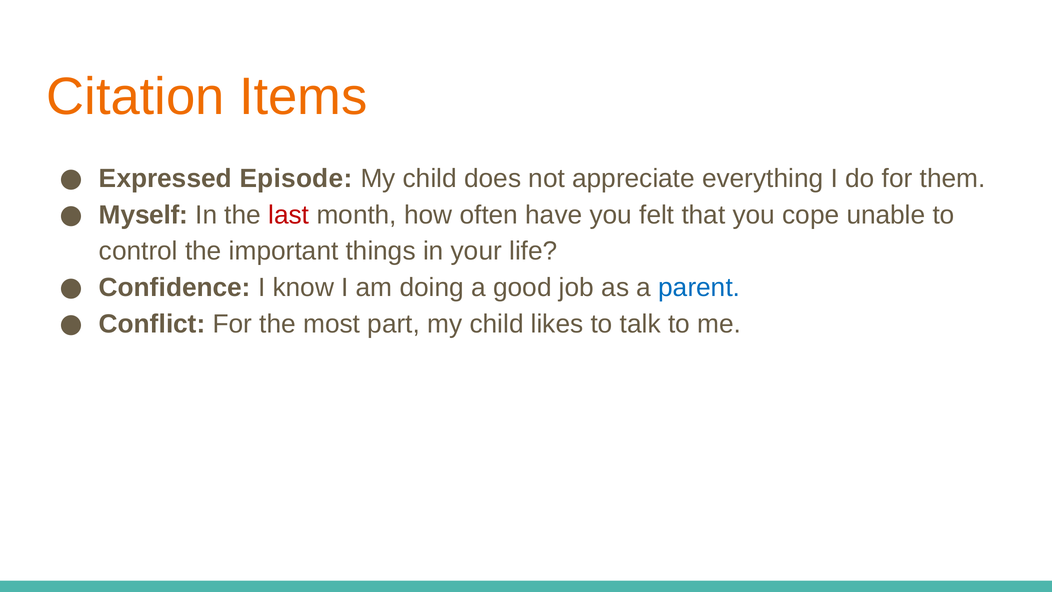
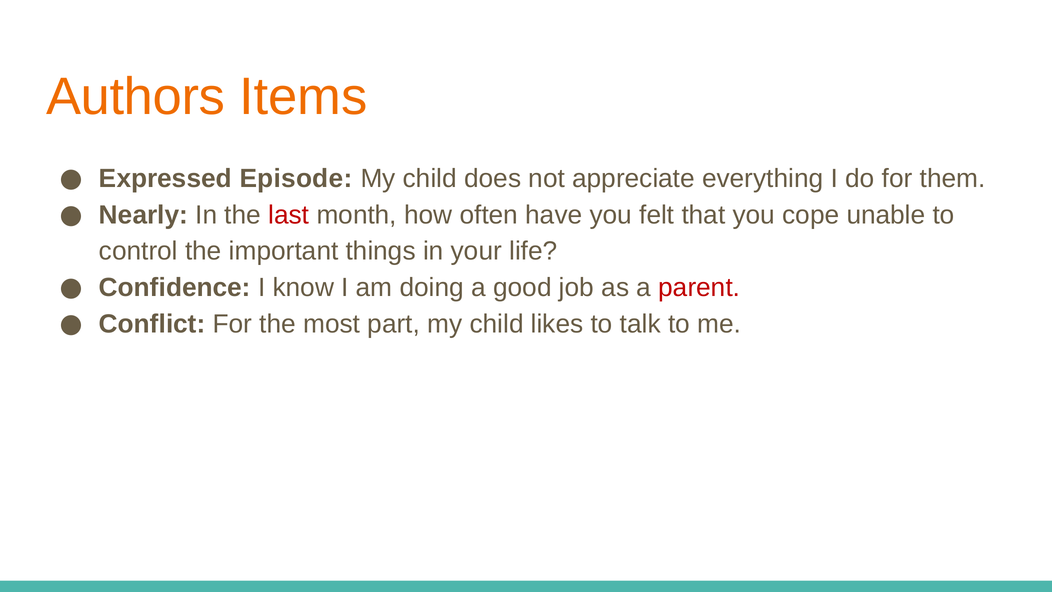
Citation: Citation -> Authors
Myself: Myself -> Nearly
parent colour: blue -> red
